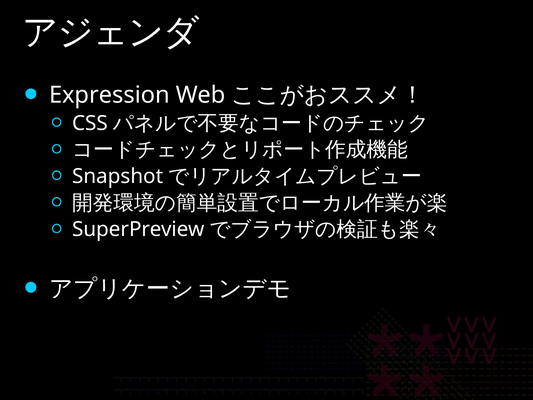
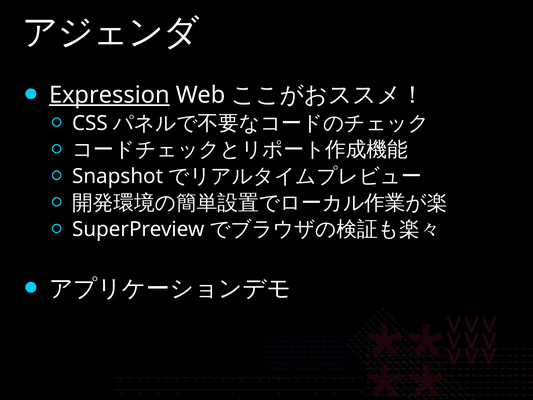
Expression underline: none -> present
